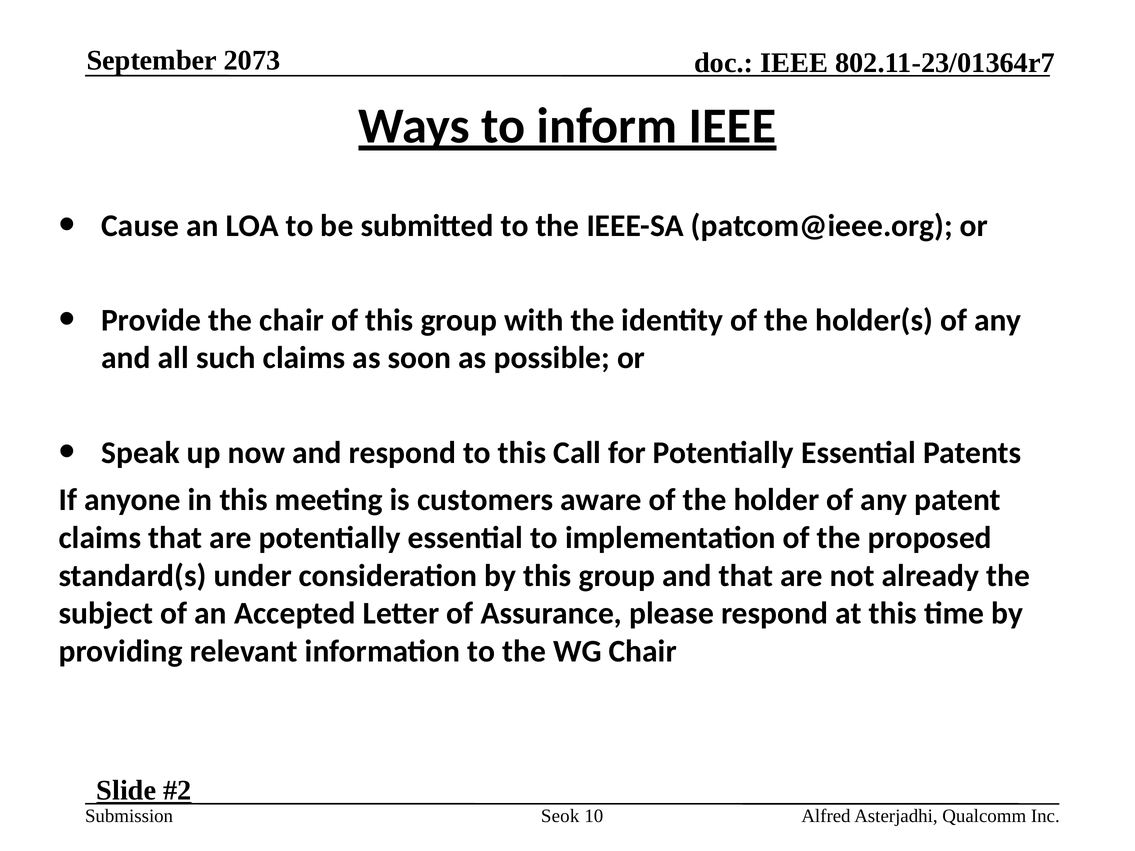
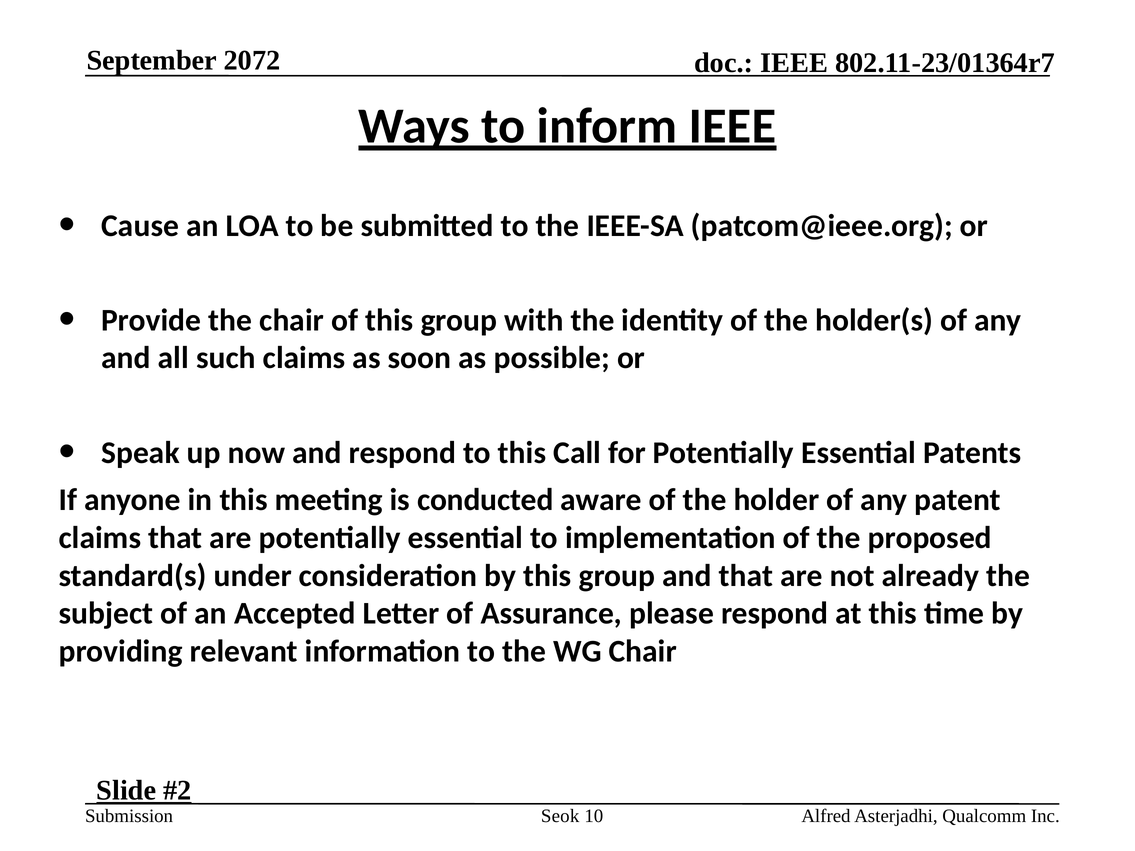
2073: 2073 -> 2072
customers: customers -> conducted
